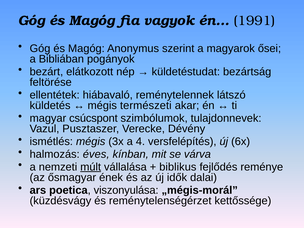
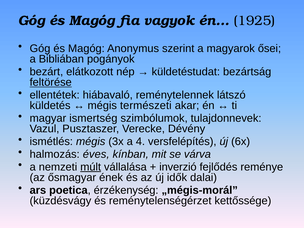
1991: 1991 -> 1925
feltörése underline: none -> present
csúcspont: csúcspont -> ismertség
biblikus: biblikus -> inverzió
viszonyulása: viszonyulása -> érzékenység
